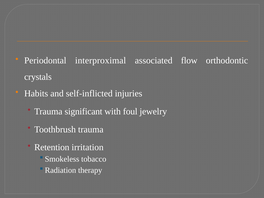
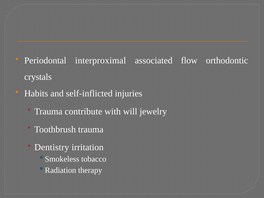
significant: significant -> contribute
foul: foul -> will
Retention: Retention -> Dentistry
